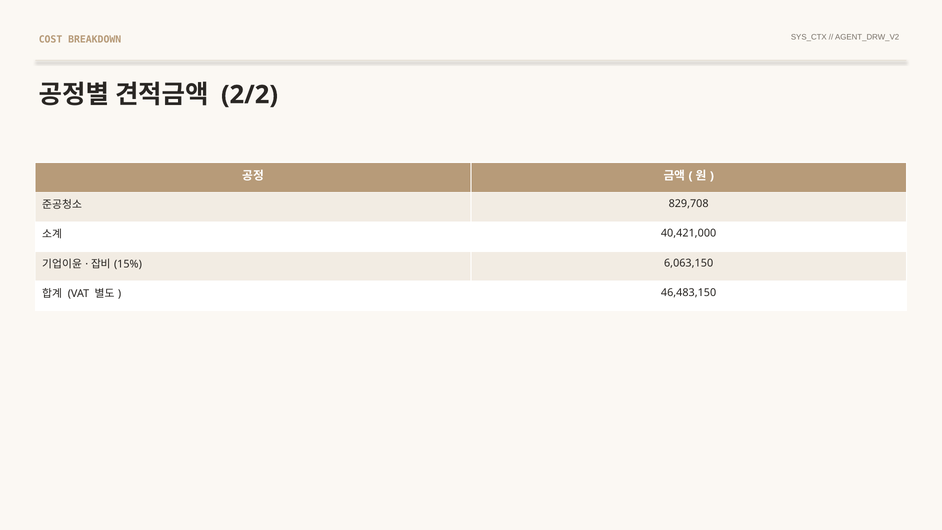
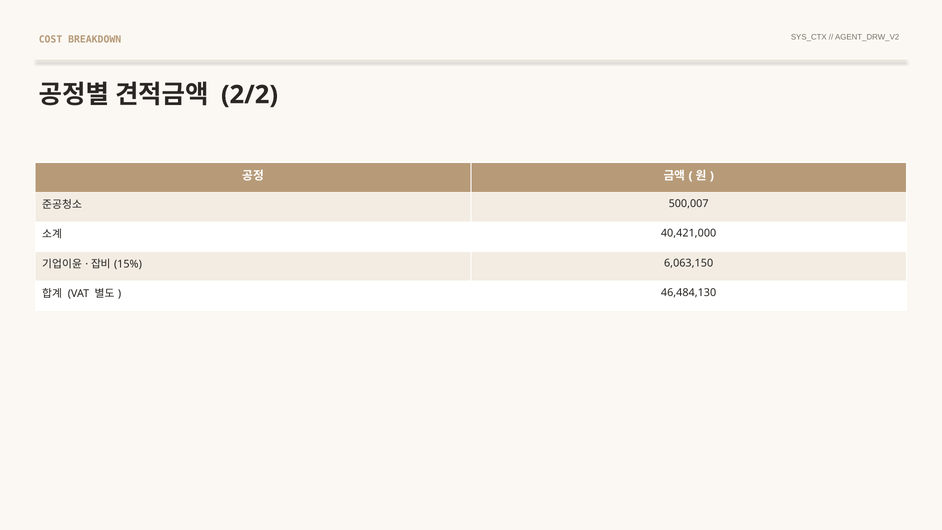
829,708: 829,708 -> 500,007
46,483,150: 46,483,150 -> 46,484,130
